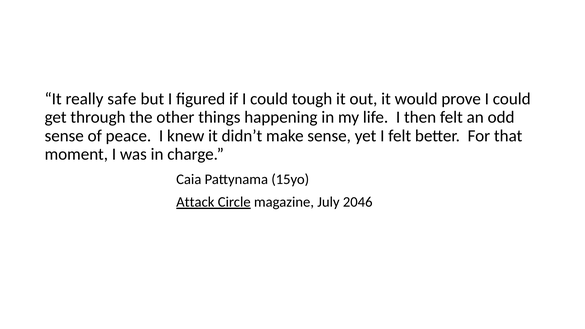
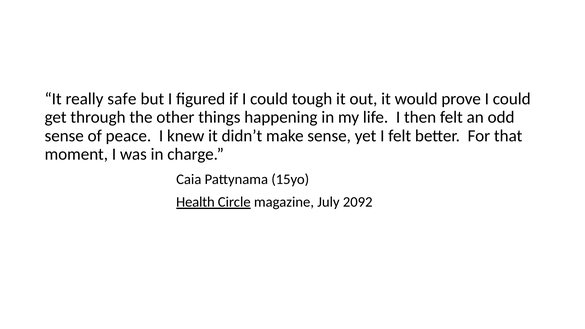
Attack: Attack -> Health
2046: 2046 -> 2092
